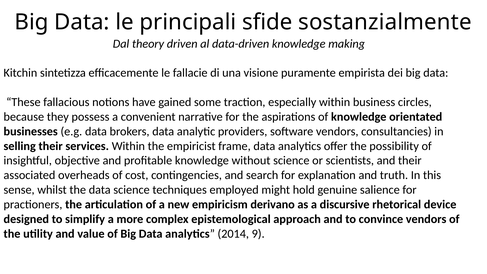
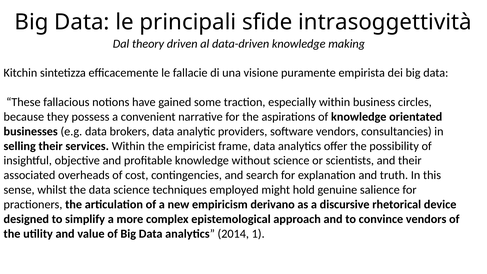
sostanzialmente: sostanzialmente -> intrasoggettività
9: 9 -> 1
